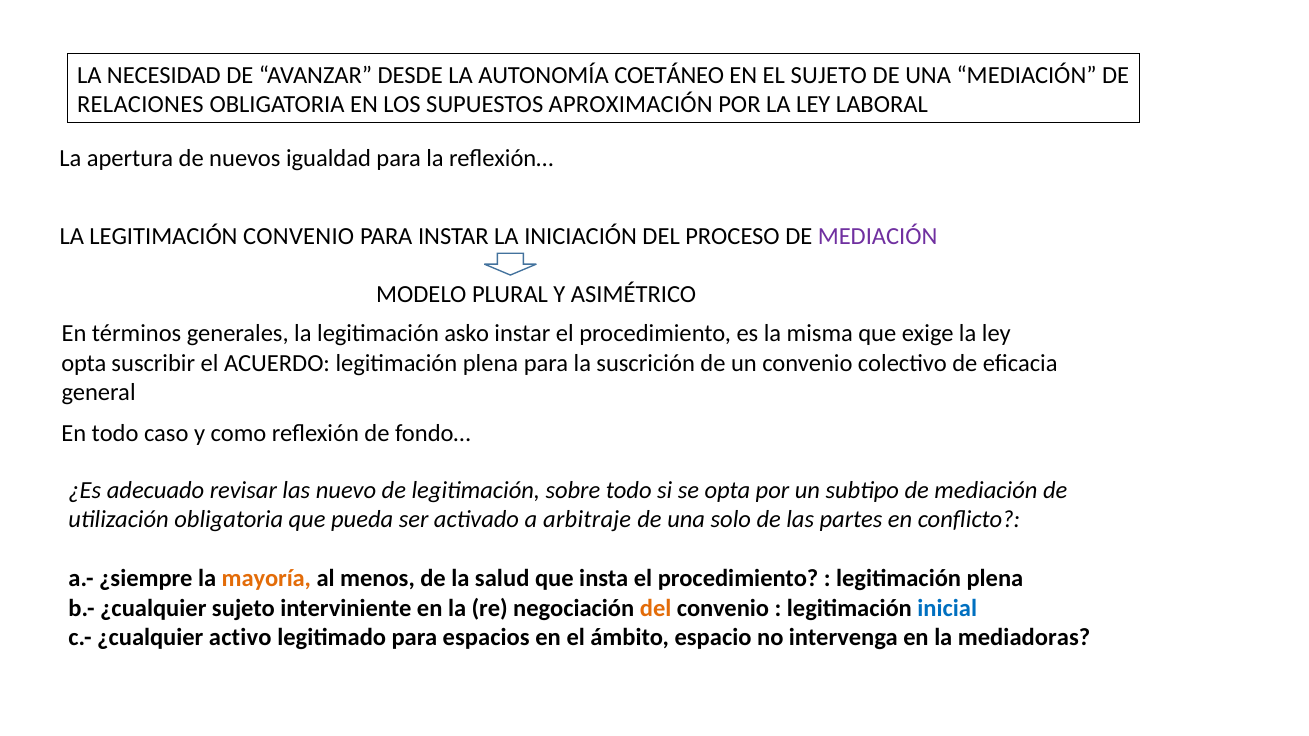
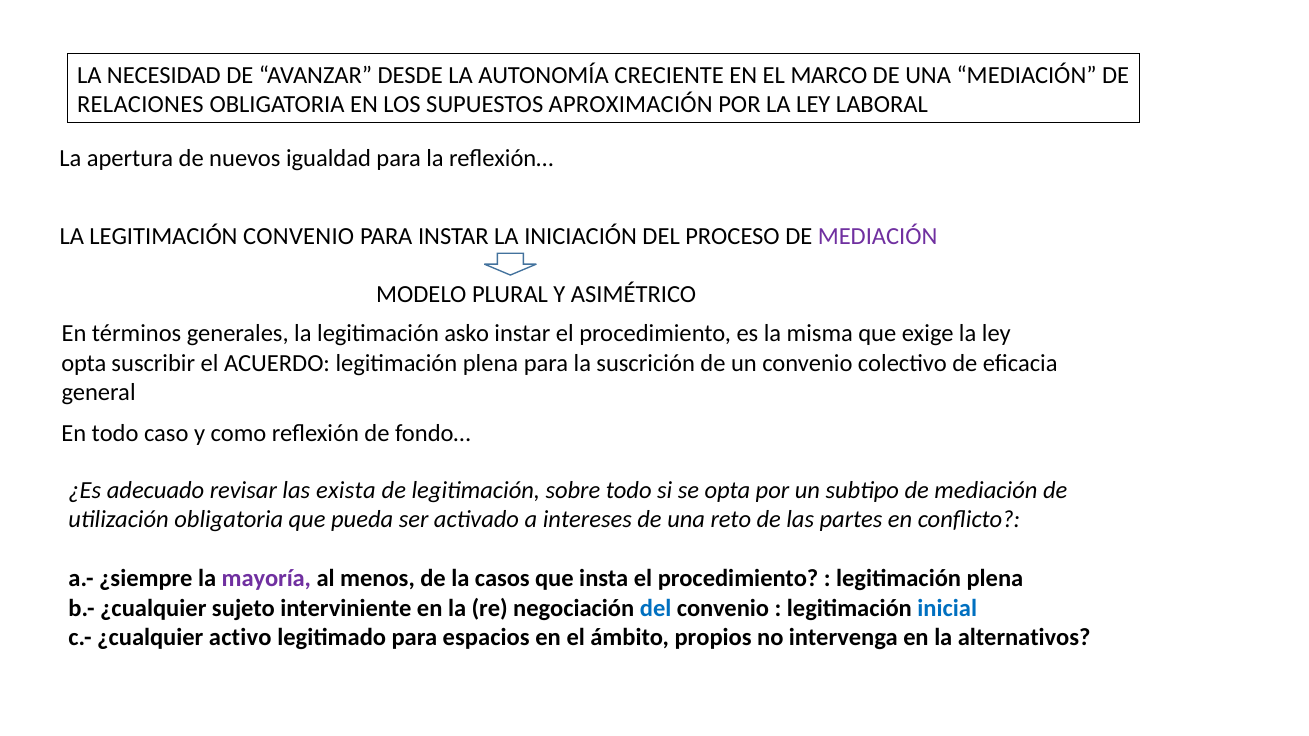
COETÁNEO: COETÁNEO -> CRECIENTE
EL SUJETO: SUJETO -> MARCO
nuevo: nuevo -> exista
arbitraje: arbitraje -> intereses
solo: solo -> reto
mayoría colour: orange -> purple
salud: salud -> casos
del at (656, 608) colour: orange -> blue
espacio: espacio -> propios
mediadoras: mediadoras -> alternativos
